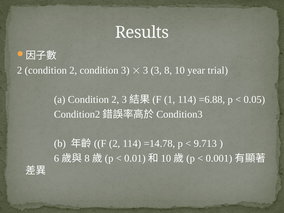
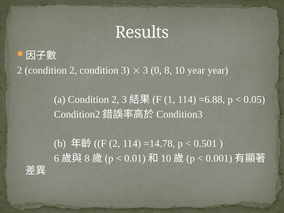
3 3: 3 -> 0
year trial: trial -> year
9.713: 9.713 -> 0.501
